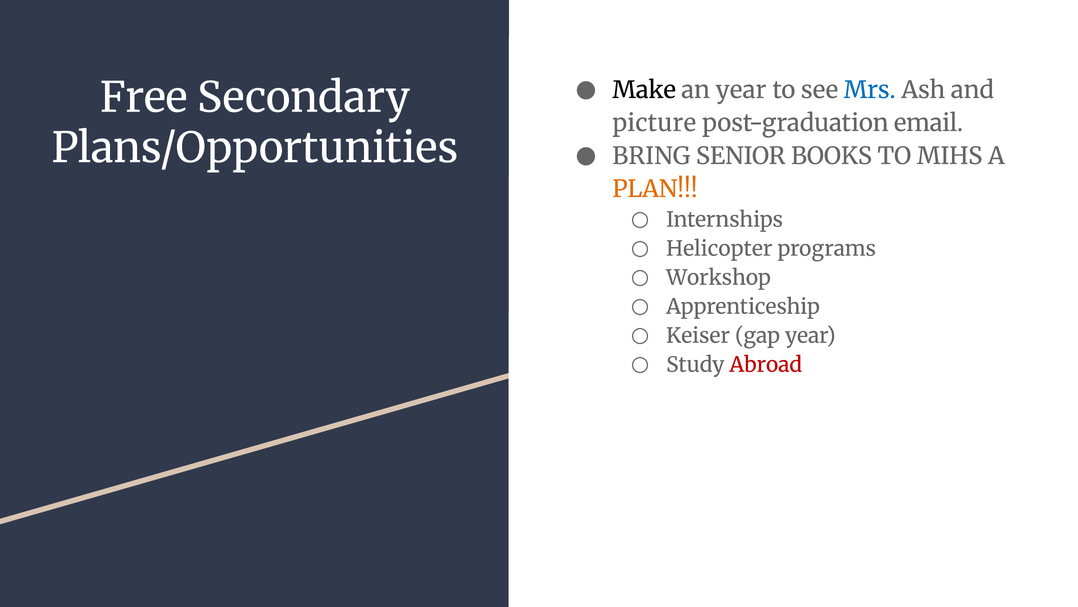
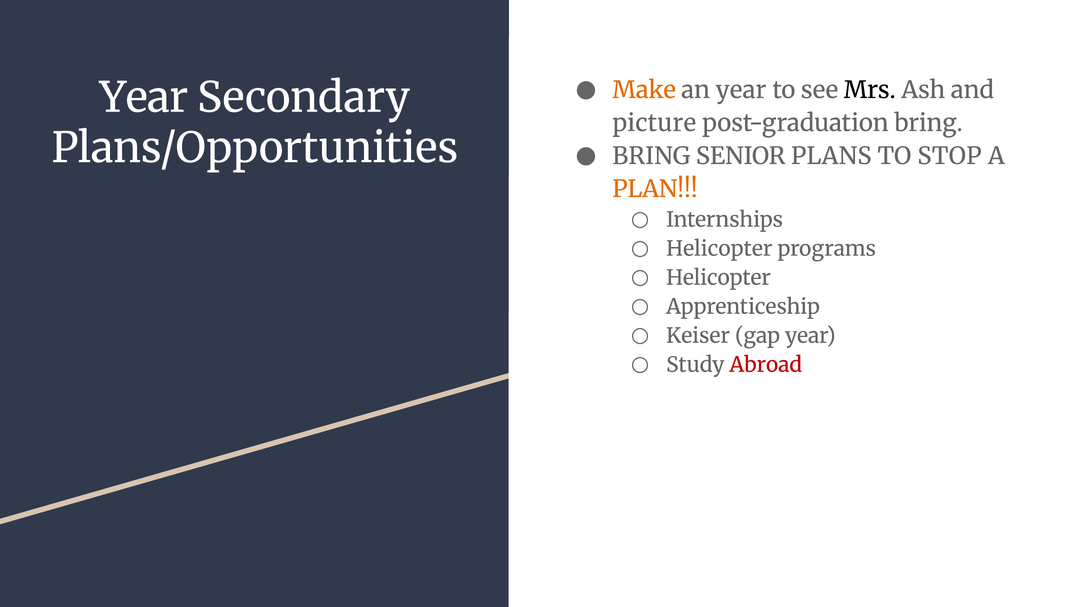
Make colour: black -> orange
Mrs colour: blue -> black
Free at (144, 98): Free -> Year
post-graduation email: email -> bring
BOOKS: BOOKS -> PLANS
MIHS: MIHS -> STOP
Workshop at (718, 278): Workshop -> Helicopter
